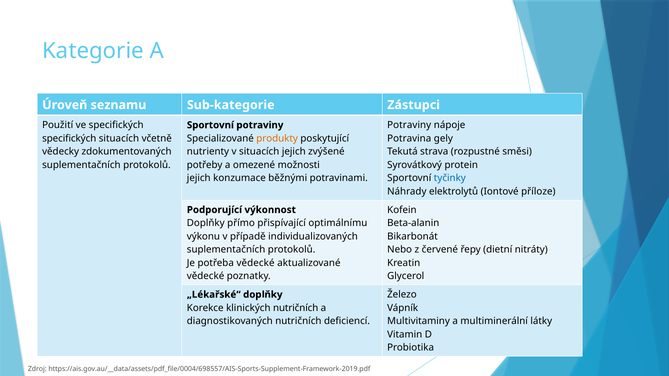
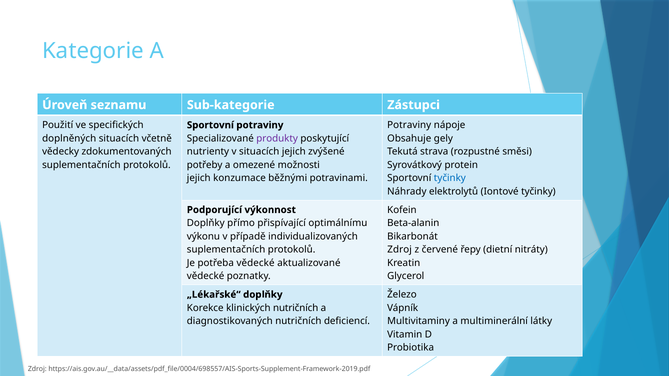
specifických at (69, 138): specifických -> doplněných
produkty colour: orange -> purple
Potravina: Potravina -> Obsahuje
Iontové příloze: příloze -> tyčinky
Nebo at (400, 250): Nebo -> Zdroj
